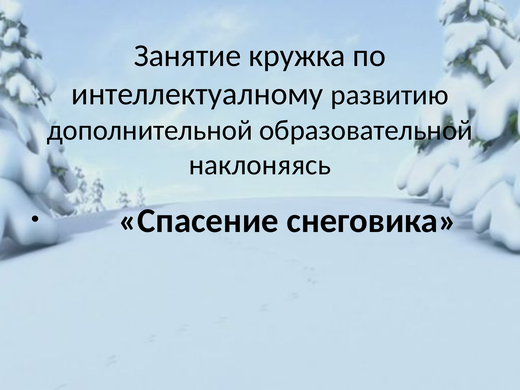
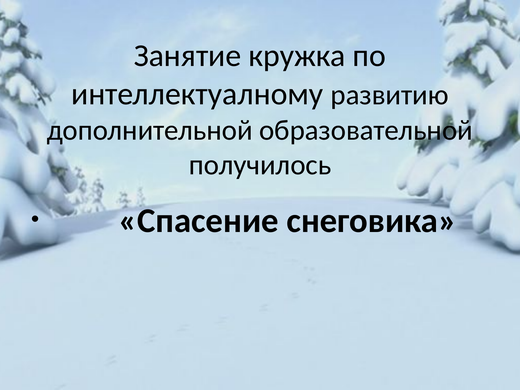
наклоняясь: наклоняясь -> получилось
